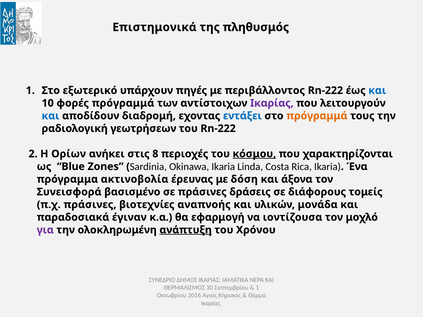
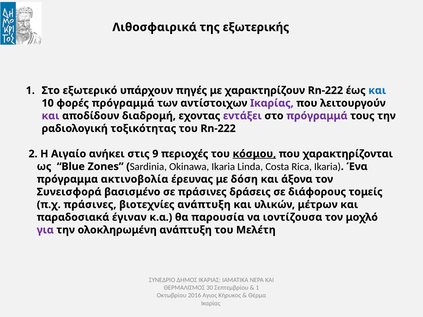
Επιστημονικά: Επιστημονικά -> Λιθοσφαιρικά
πληθυσμός: πληθυσμός -> εξωτερικής
περιβάλλοντος: περιβάλλοντος -> χαρακτηρίζουν
και at (51, 116) colour: blue -> purple
εντάξει colour: blue -> purple
πρόγραμμά at (317, 116) colour: orange -> purple
γεωτρήσεων: γεωτρήσεων -> τοξικότητας
Ορίων: Ορίων -> Αιγαίο
8: 8 -> 9
βιοτεχνίες αναπνοής: αναπνοής -> ανάπτυξη
μονάδα: μονάδα -> μέτρων
εφαρμογή: εφαρμογή -> παρουσία
ανάπτυξη at (186, 230) underline: present -> none
Χρόνου: Χρόνου -> Μελέτη
